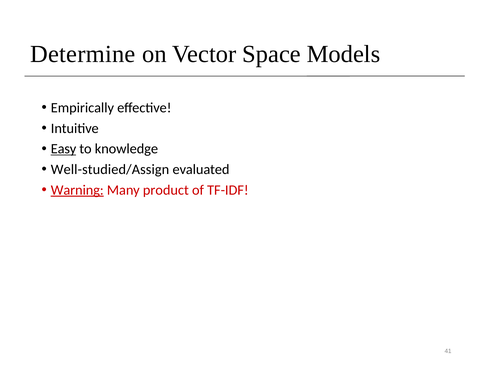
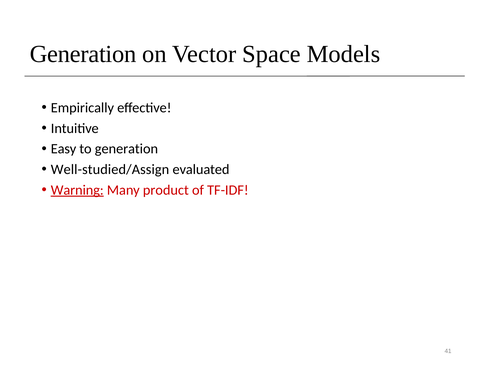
Determine at (83, 54): Determine -> Generation
Easy underline: present -> none
to knowledge: knowledge -> generation
